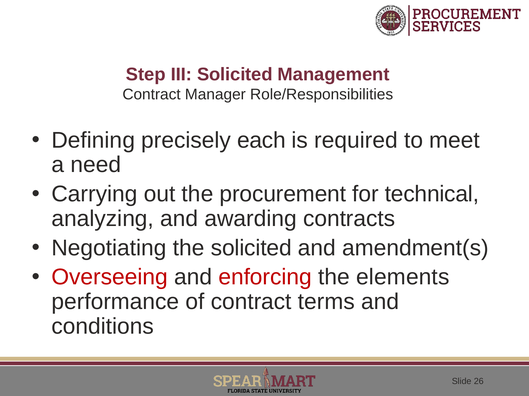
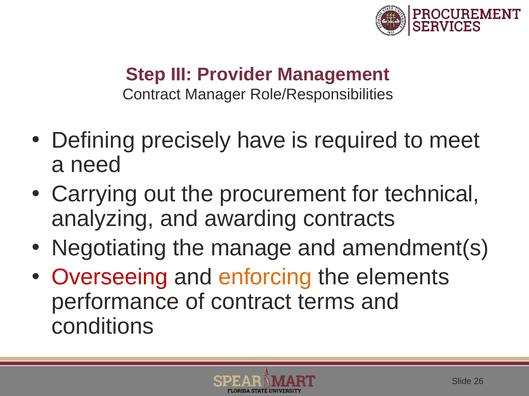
III Solicited: Solicited -> Provider
each: each -> have
the solicited: solicited -> manage
enforcing colour: red -> orange
